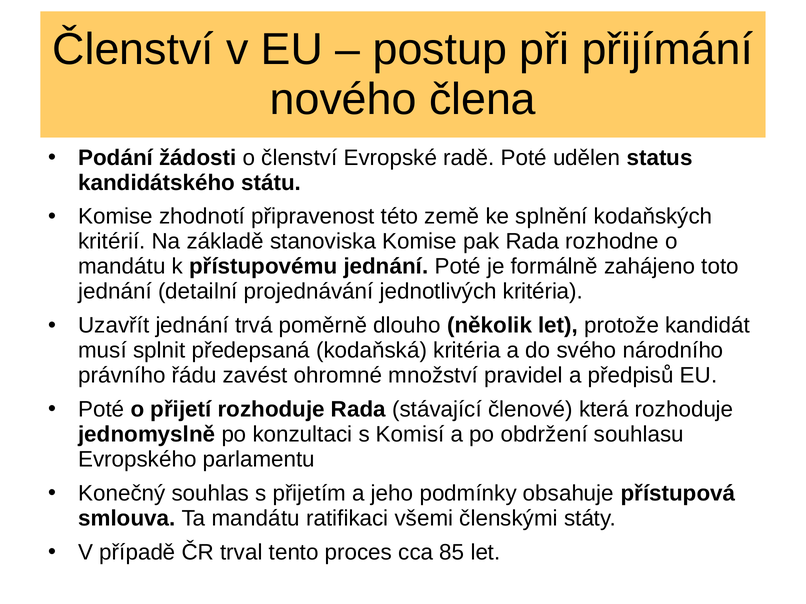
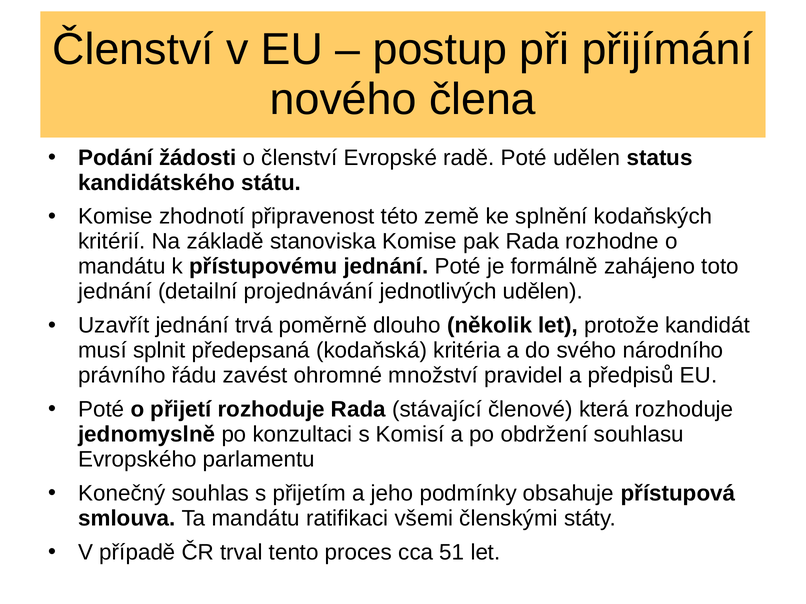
jednotlivých kritéria: kritéria -> udělen
85: 85 -> 51
